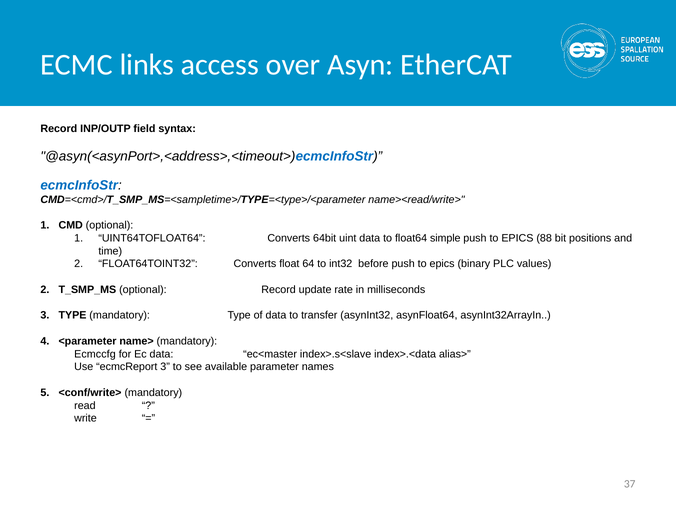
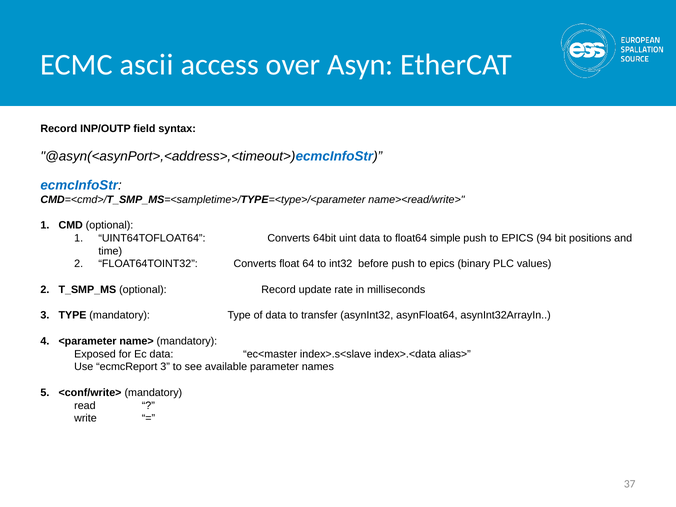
links: links -> ascii
88: 88 -> 94
Ecmccfg: Ecmccfg -> Exposed
